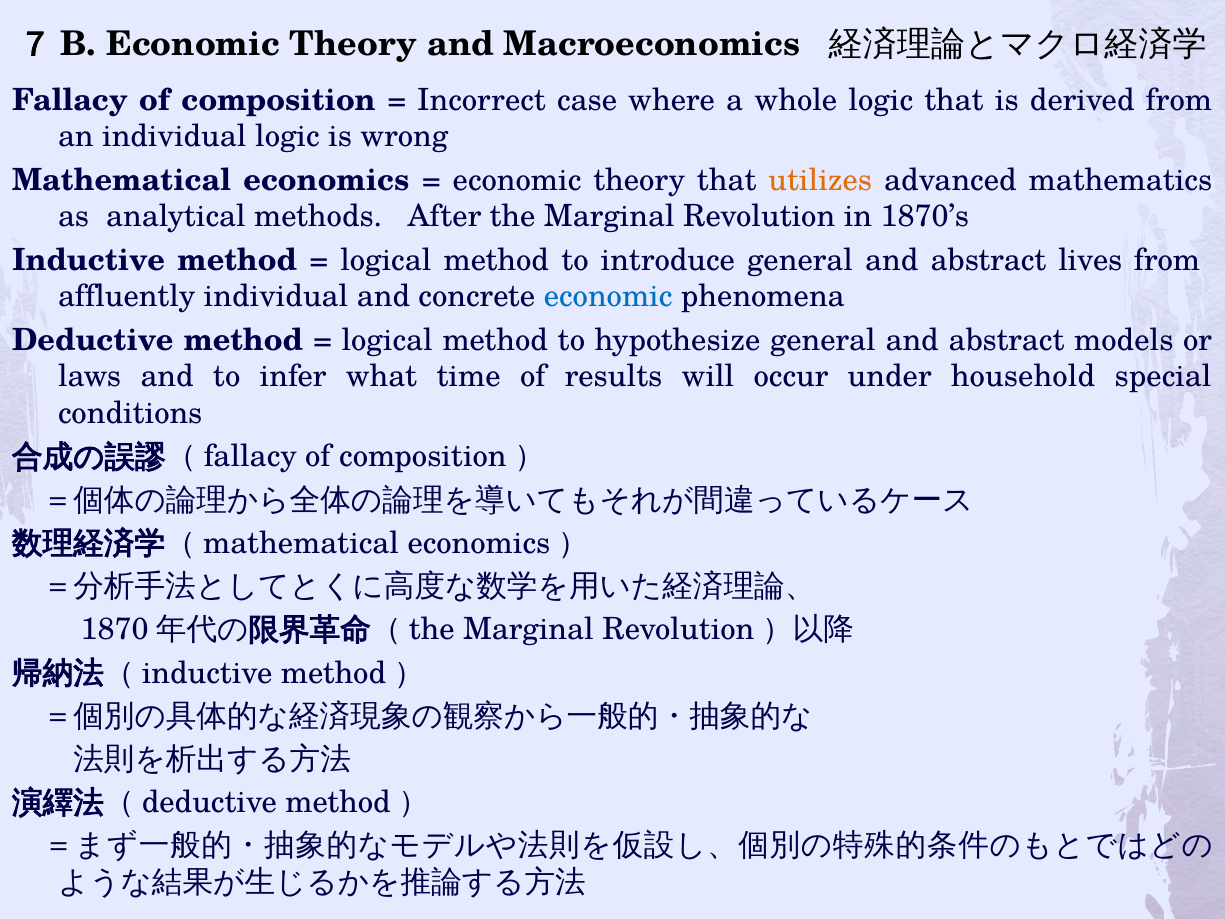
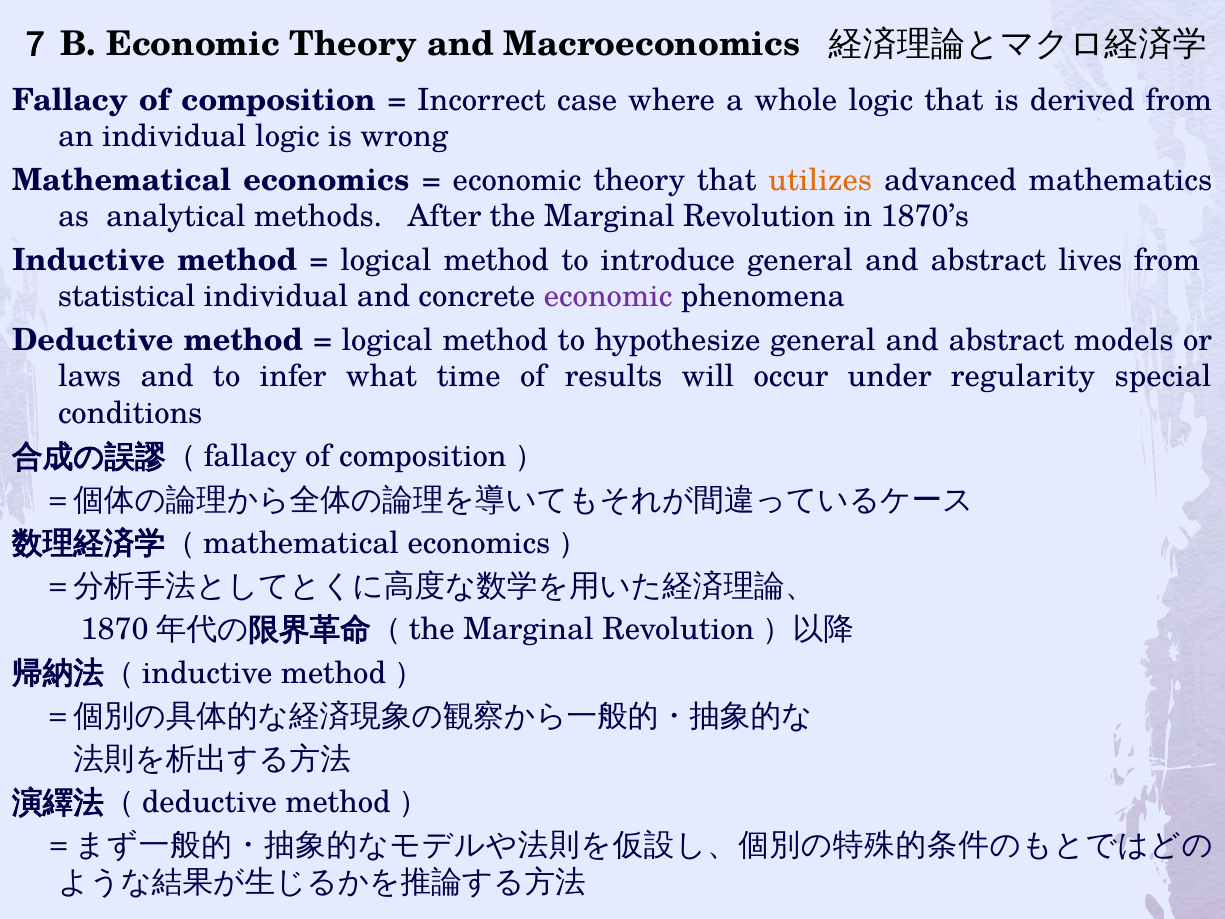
affluently: affluently -> statistical
economic at (608, 297) colour: blue -> purple
household: household -> regularity
